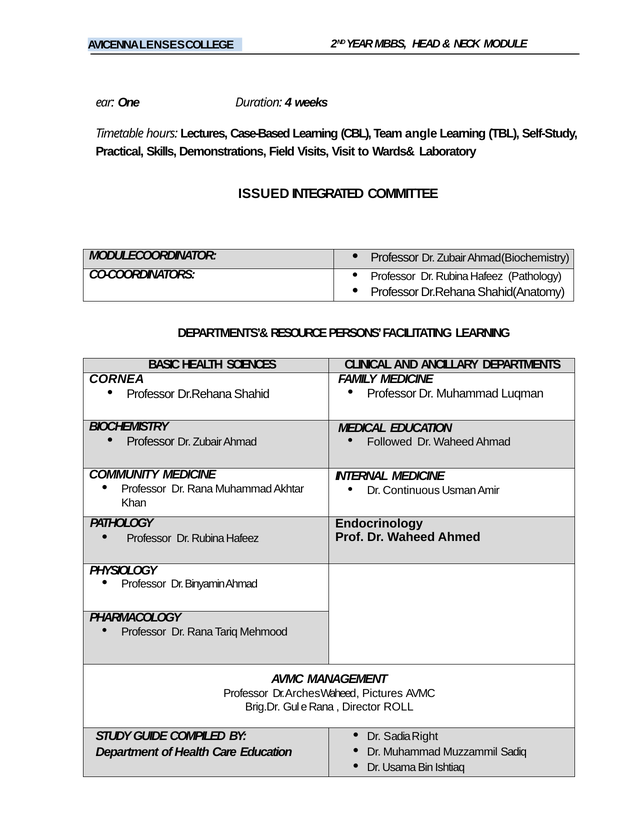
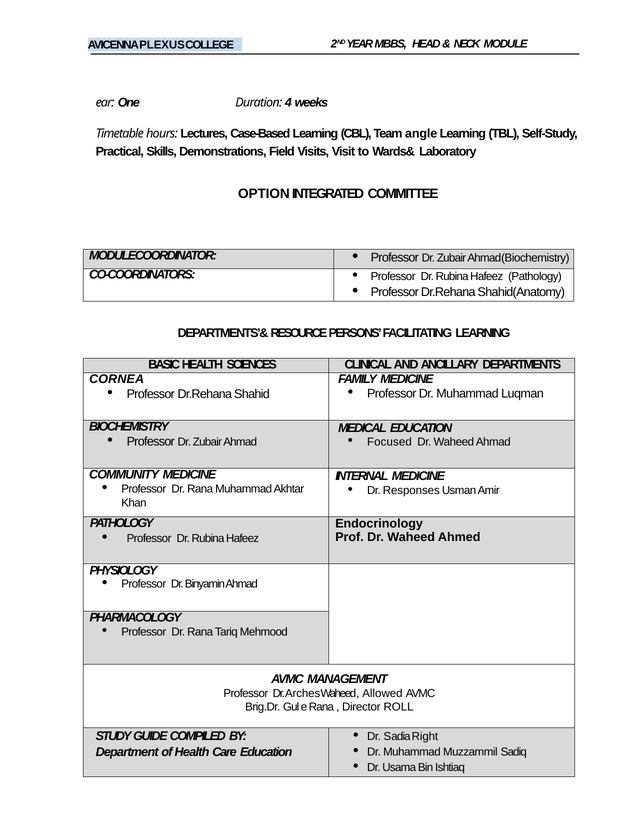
LENSES: LENSES -> PLEXUS
ISSUED: ISSUED -> OPTION
Followed: Followed -> Focused
Continuous: Continuous -> Responses
Pictures: Pictures -> Allowed
